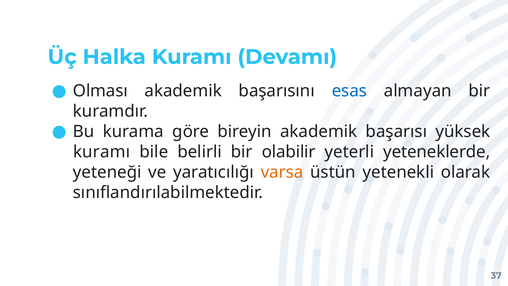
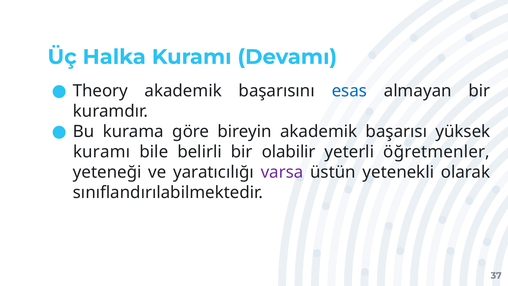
Olması: Olması -> Theory
yeteneklerde: yeteneklerde -> öğretmenler
varsa colour: orange -> purple
